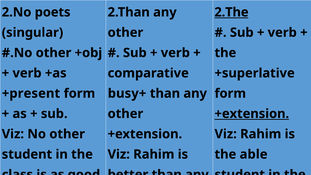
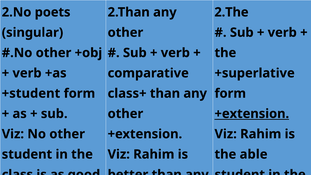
2.The underline: present -> none
+present: +present -> +student
busy+: busy+ -> class+
